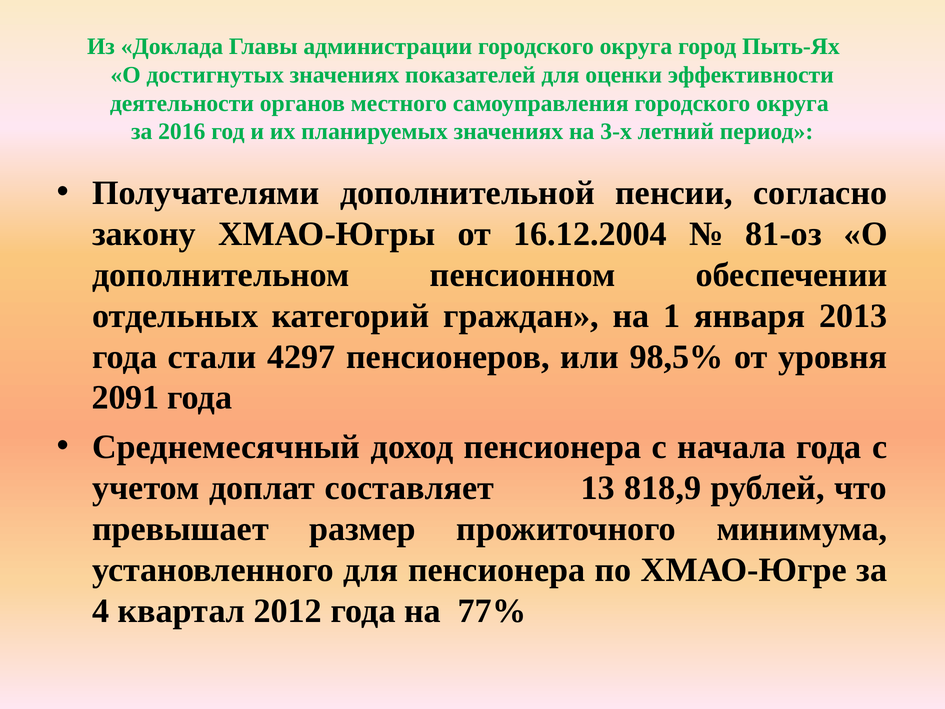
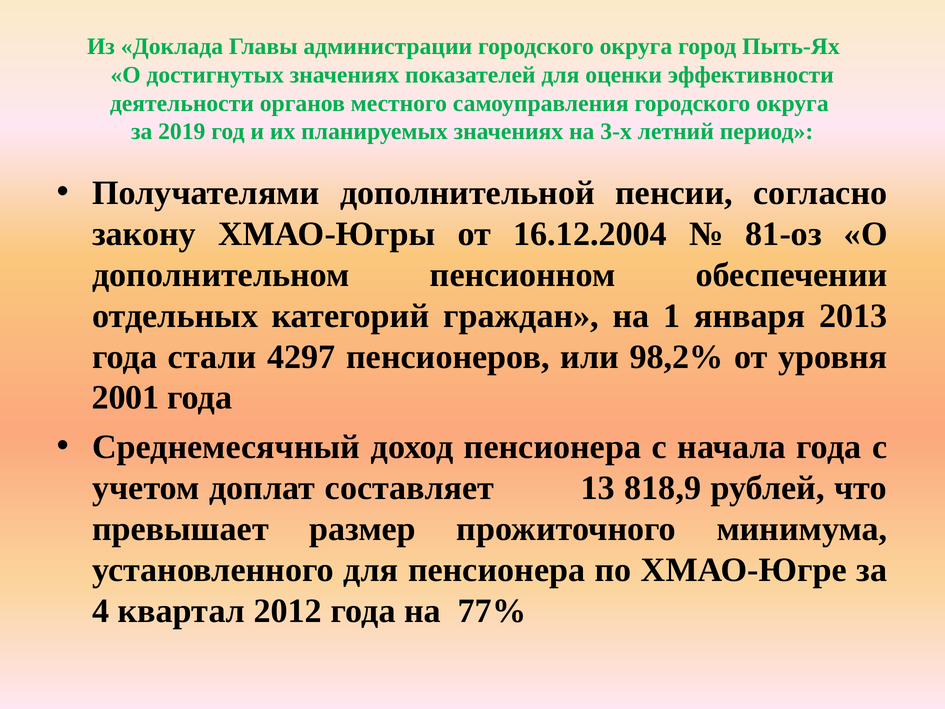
2016: 2016 -> 2019
98,5%: 98,5% -> 98,2%
2091: 2091 -> 2001
